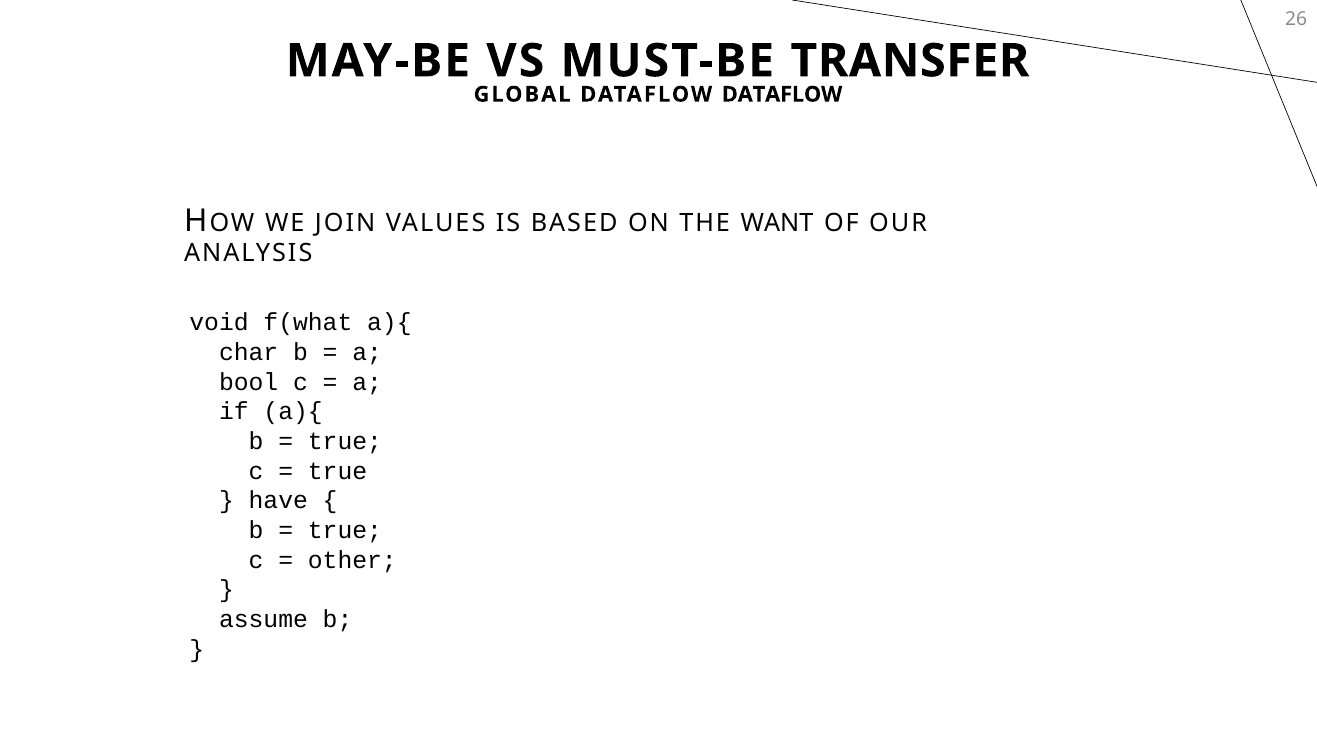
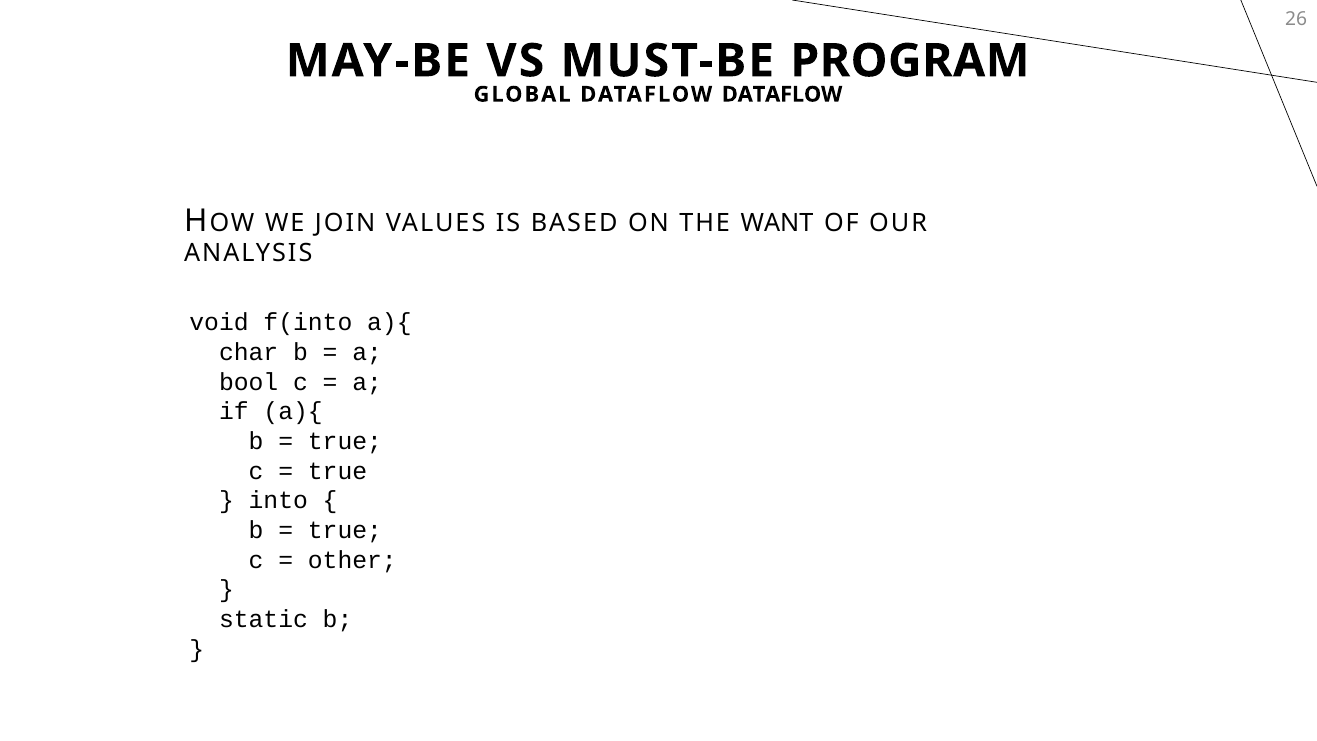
TRANSFER: TRANSFER -> PROGRAM
f(what: f(what -> f(into
have: have -> into
assume: assume -> static
